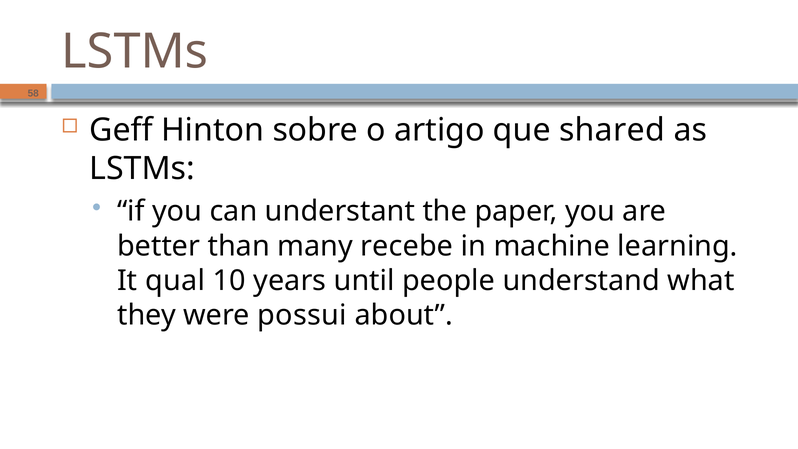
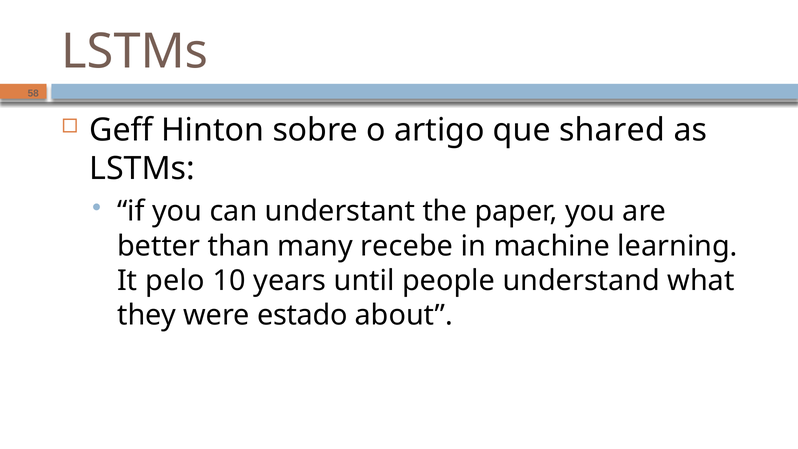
qual: qual -> pelo
possui: possui -> estado
